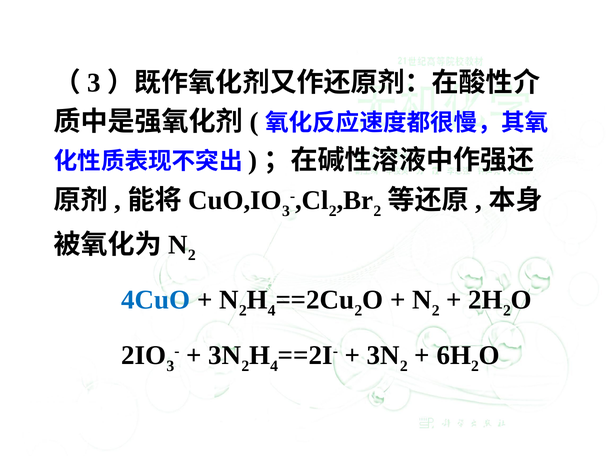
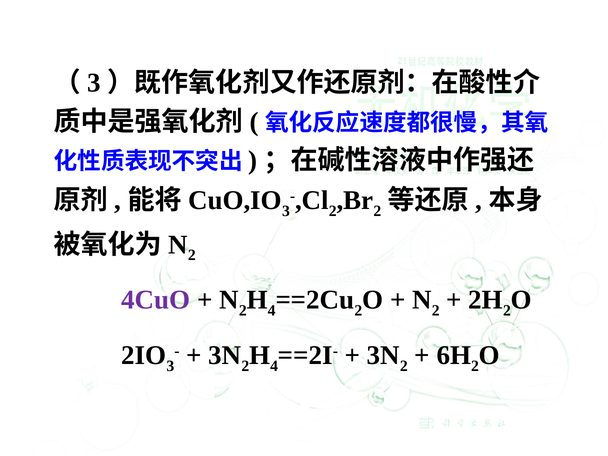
4CuO colour: blue -> purple
